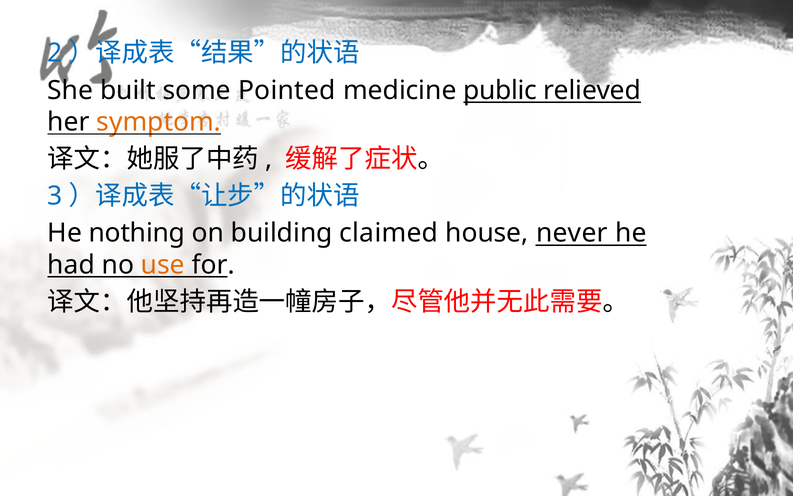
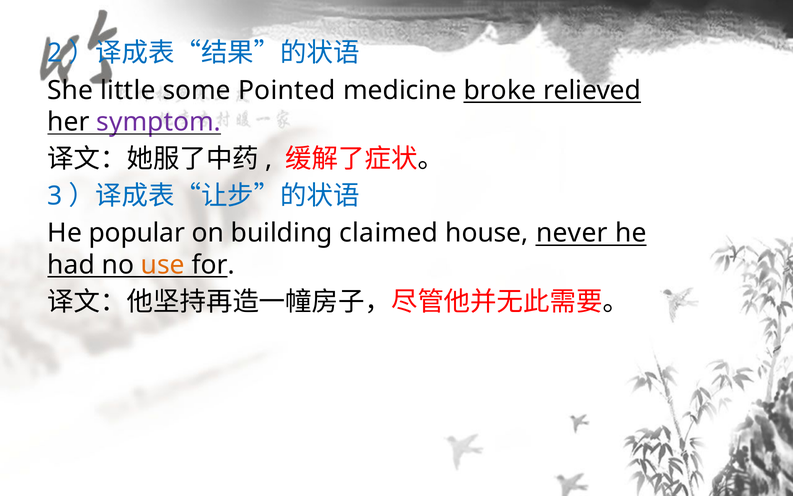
built: built -> little
public: public -> broke
symptom colour: orange -> purple
nothing: nothing -> popular
